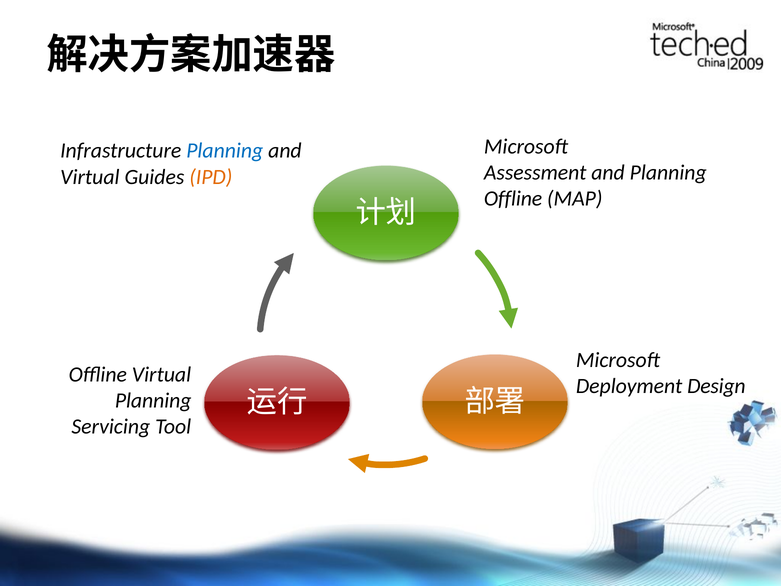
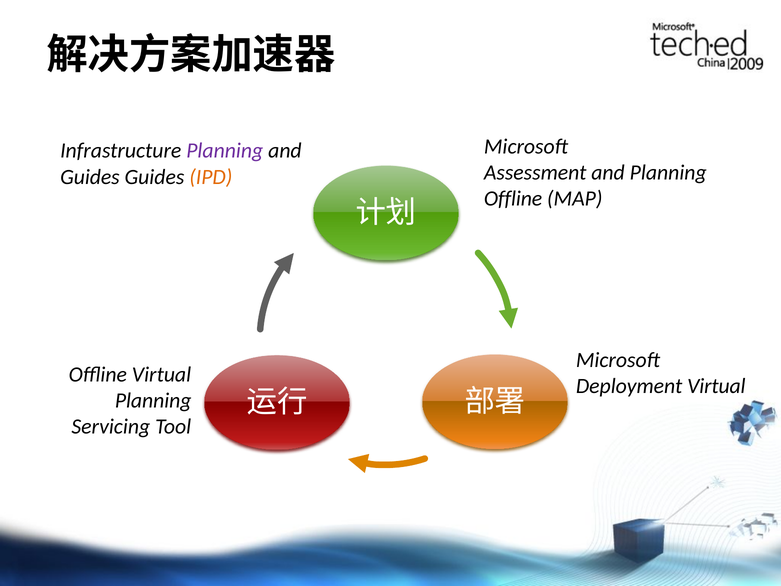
Planning at (225, 151) colour: blue -> purple
Virtual at (90, 177): Virtual -> Guides
Deployment Design: Design -> Virtual
